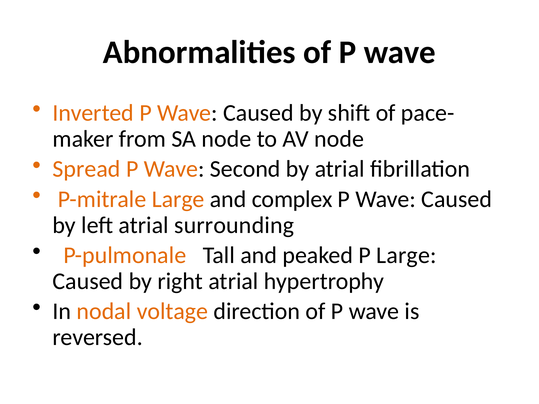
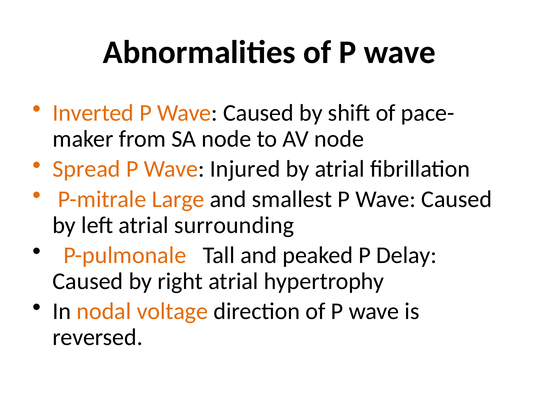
Second: Second -> Injured
complex: complex -> smallest
P Large: Large -> Delay
